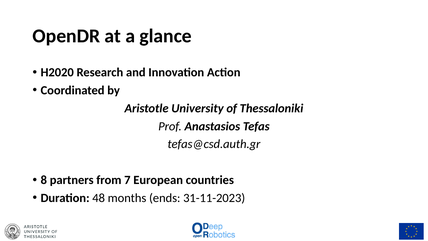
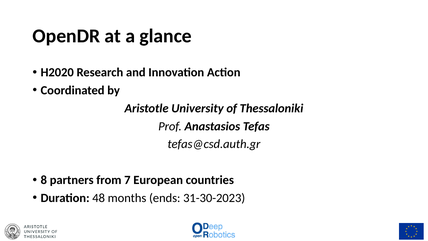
31-11-2023: 31-11-2023 -> 31-30-2023
